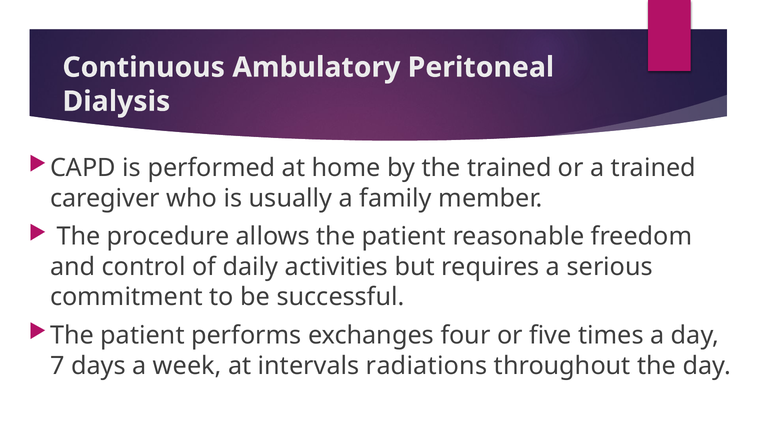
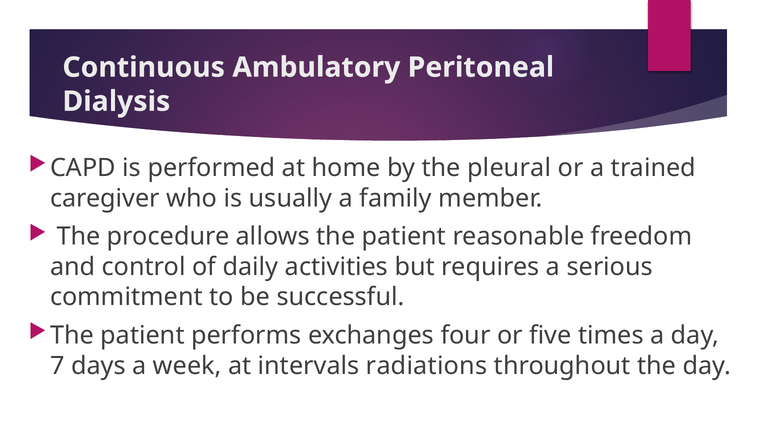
the trained: trained -> pleural
